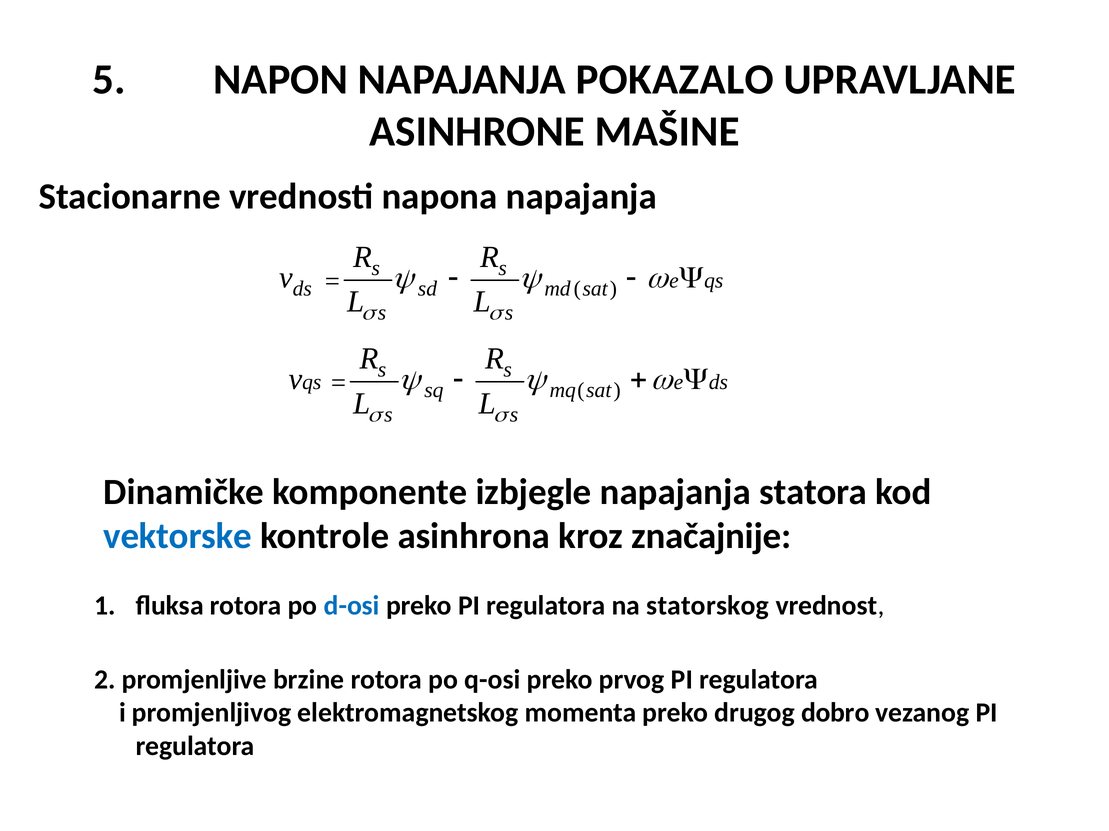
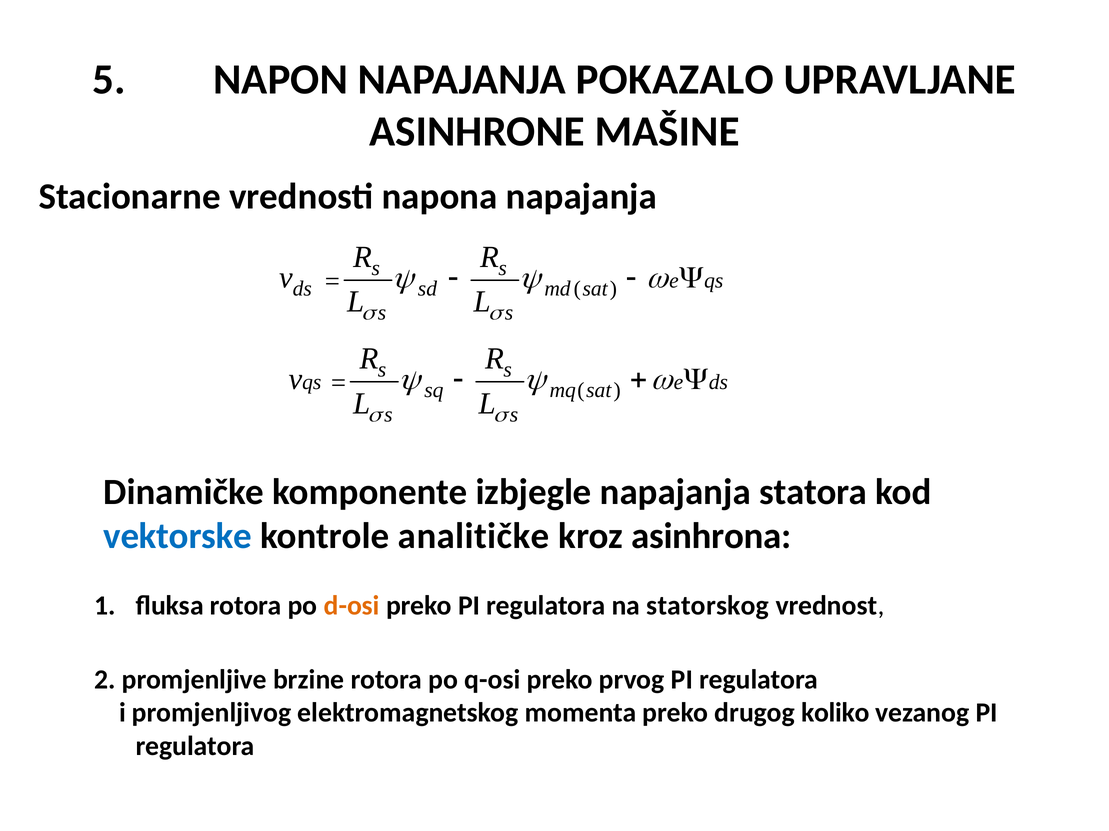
asinhrona: asinhrona -> analitičke
značajnije: značajnije -> asinhrona
d-osi colour: blue -> orange
dobro: dobro -> koliko
